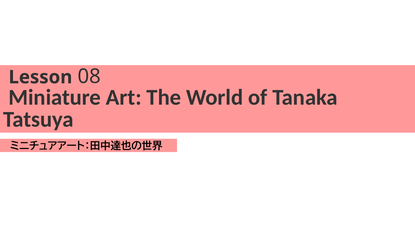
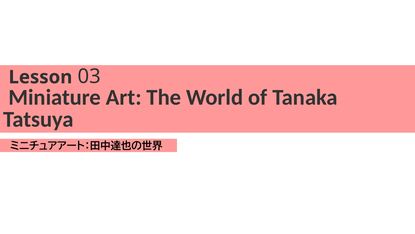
08: 08 -> 03
